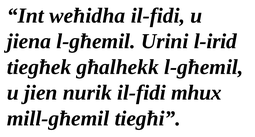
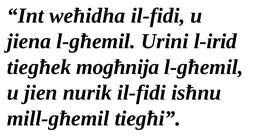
għalhekk: għalhekk -> mogħnija
mhux: mhux -> isħnu
